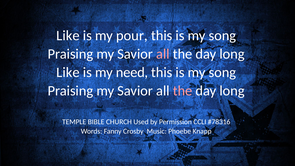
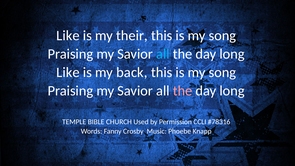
pour: pour -> their
all at (163, 54) colour: pink -> light blue
need: need -> back
